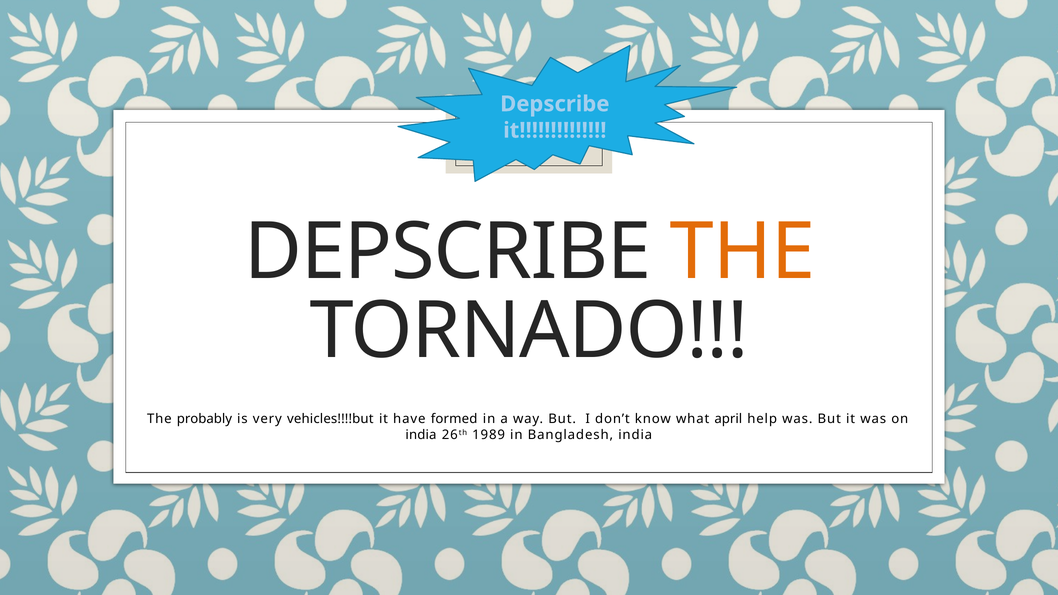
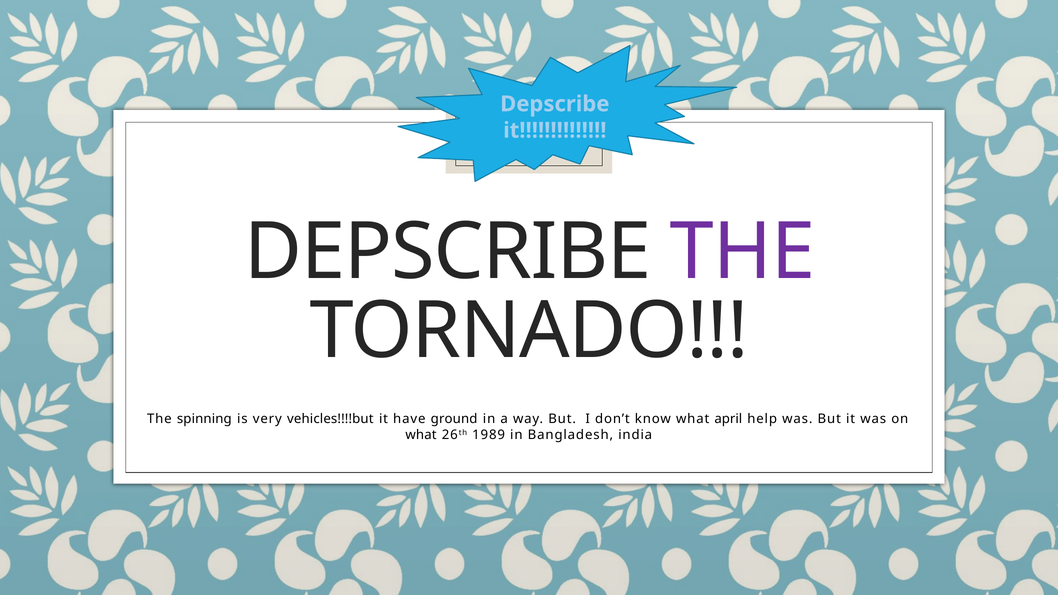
THE at (742, 252) colour: orange -> purple
probably: probably -> spinning
formed: formed -> ground
india at (421, 435): india -> what
